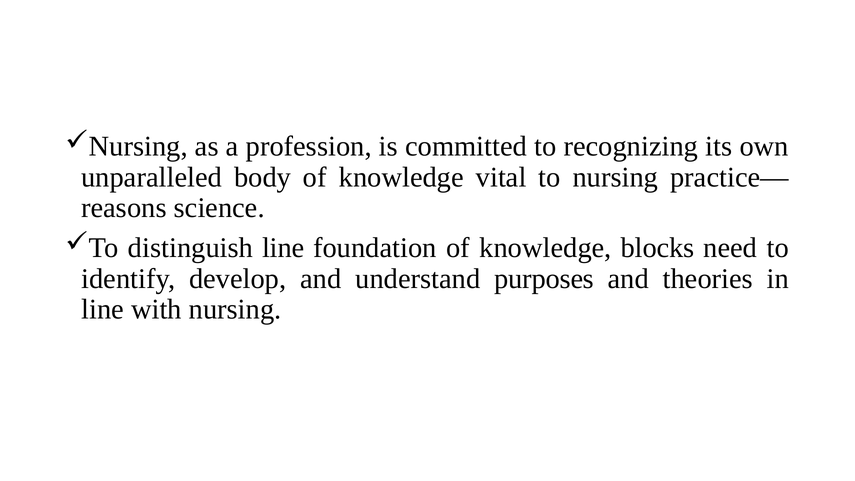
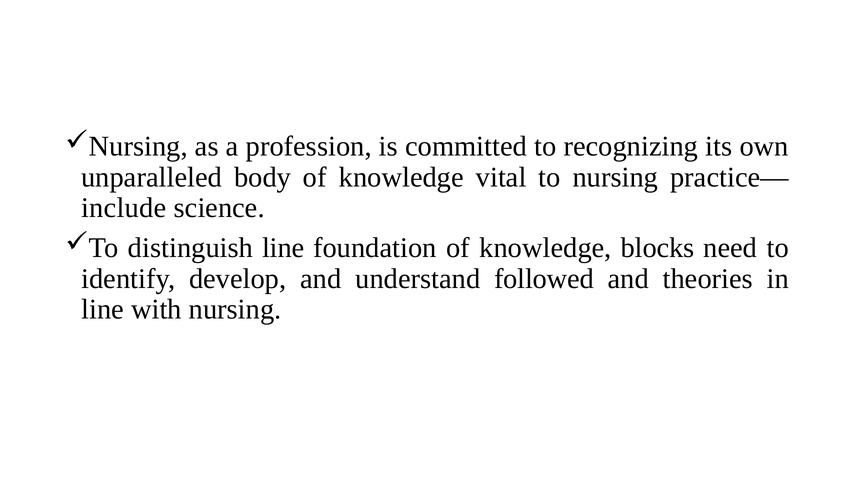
reasons: reasons -> include
purposes: purposes -> followed
